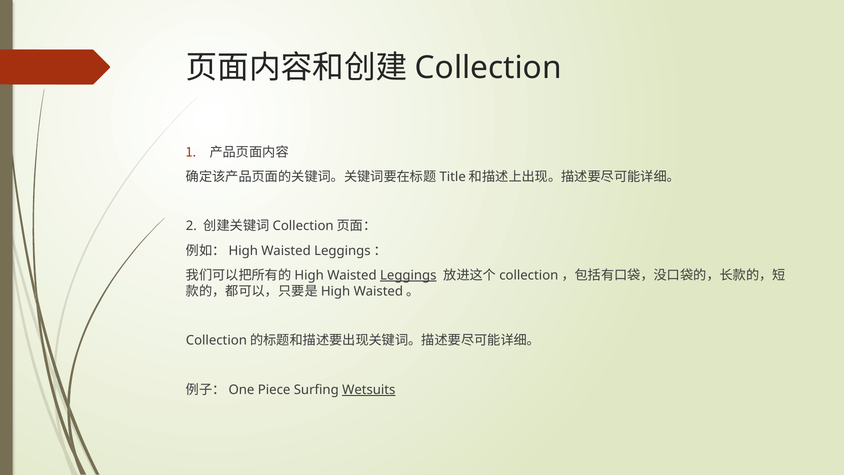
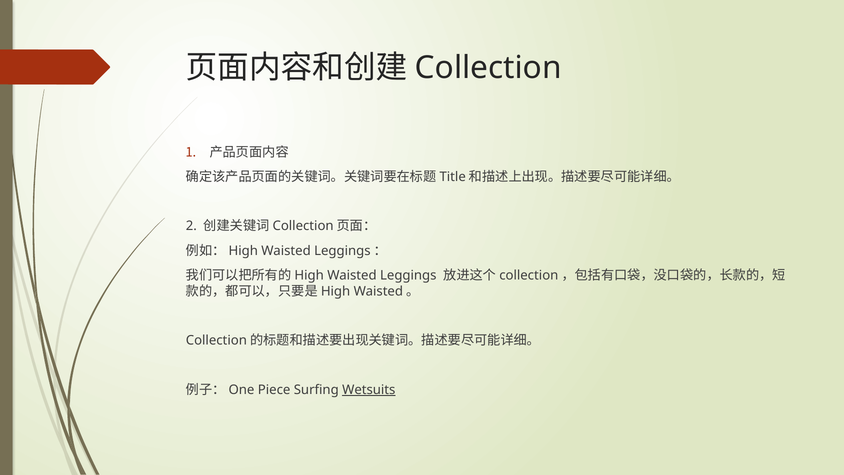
Leggings at (408, 275) underline: present -> none
